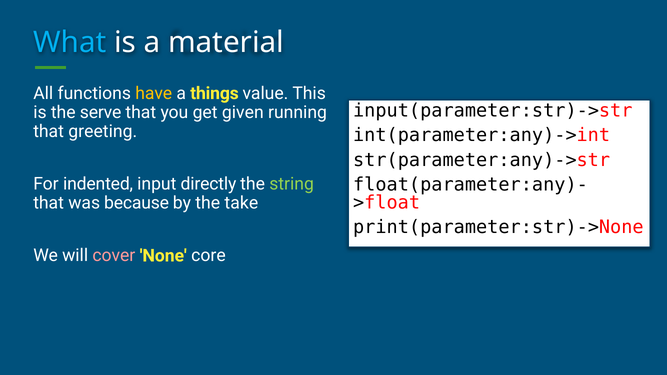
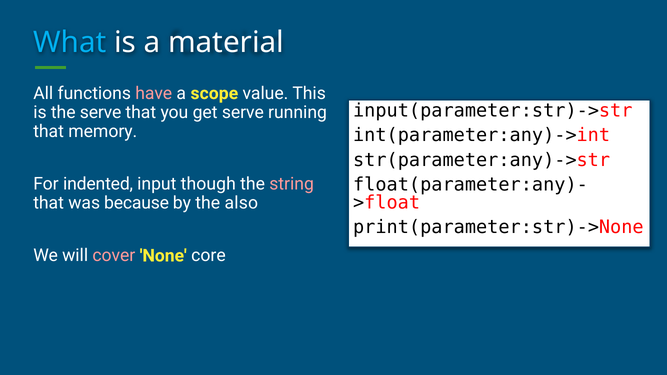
have colour: yellow -> pink
things: things -> scope
get given: given -> serve
greeting: greeting -> memory
directly: directly -> though
string colour: light green -> pink
take: take -> also
